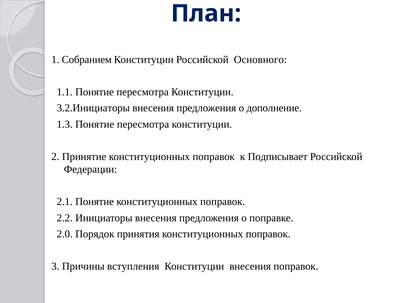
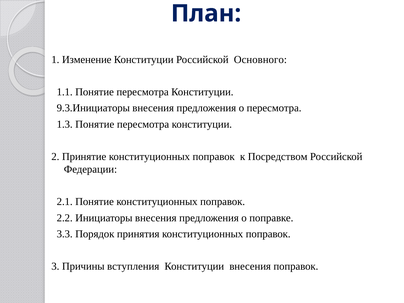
Собранием: Собранием -> Изменение
3.2.Инициаторы: 3.2.Инициаторы -> 9.3.Инициаторы
о дополнение: дополнение -> пересмотра
Подписывает: Подписывает -> Посредством
2.0: 2.0 -> 3.3
